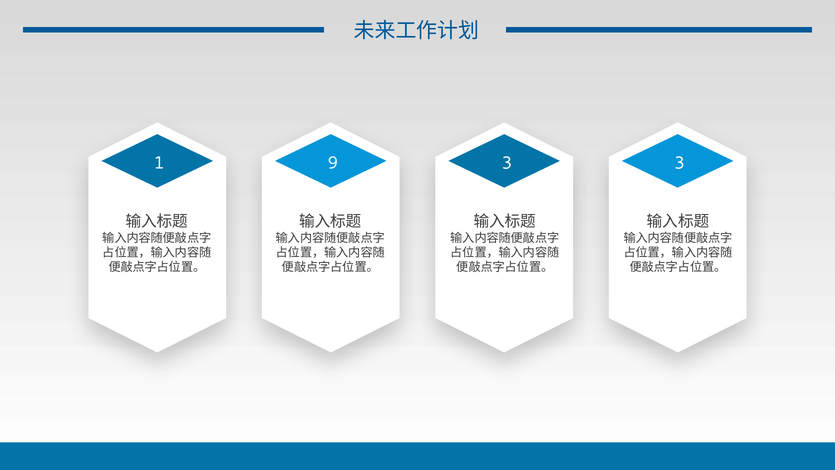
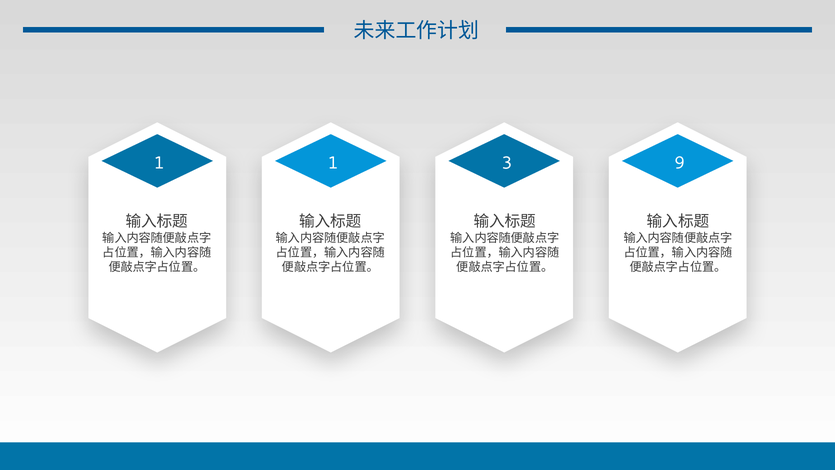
1 9: 9 -> 1
3 3: 3 -> 9
